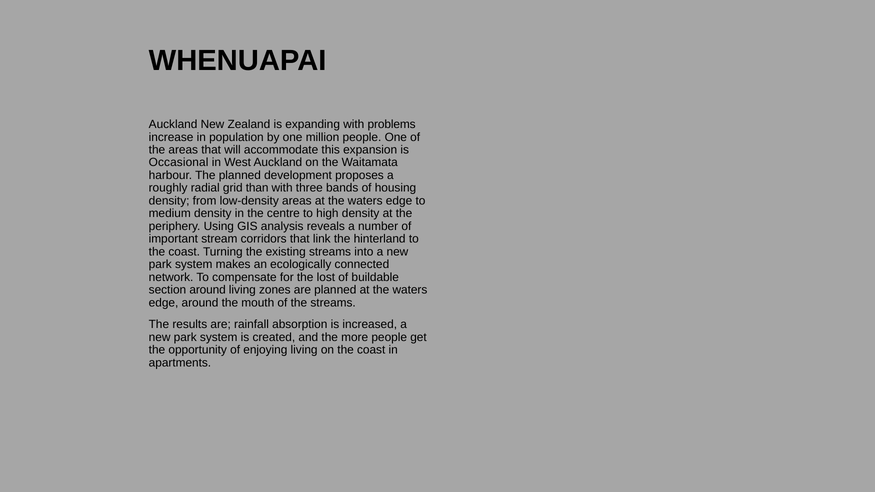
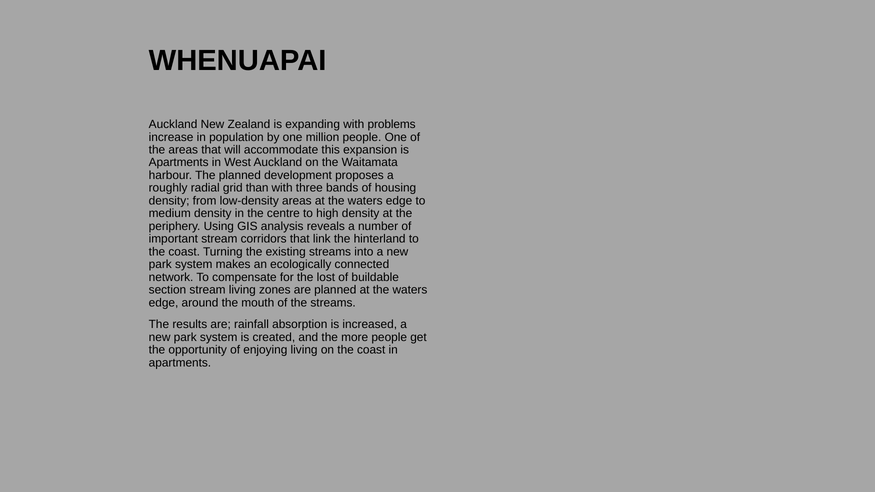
Occasional at (179, 163): Occasional -> Apartments
section around: around -> stream
